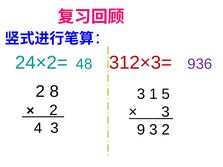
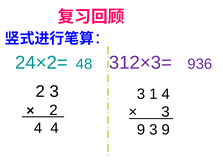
312×3= colour: red -> purple
2 8: 8 -> 3
1 5: 5 -> 4
4 3: 3 -> 4
9 3 2: 2 -> 9
